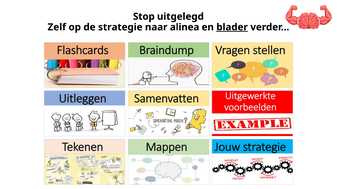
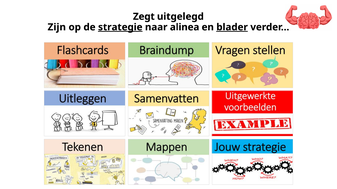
Stop: Stop -> Zegt
Zelf: Zelf -> Zijn
strategie underline: none -> present
